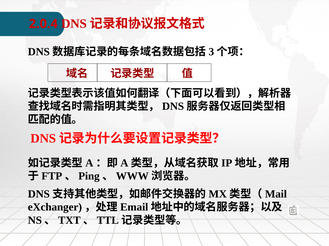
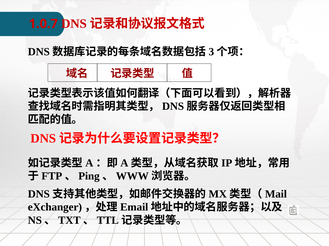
2.0.4: 2.0.4 -> 1.0.7
